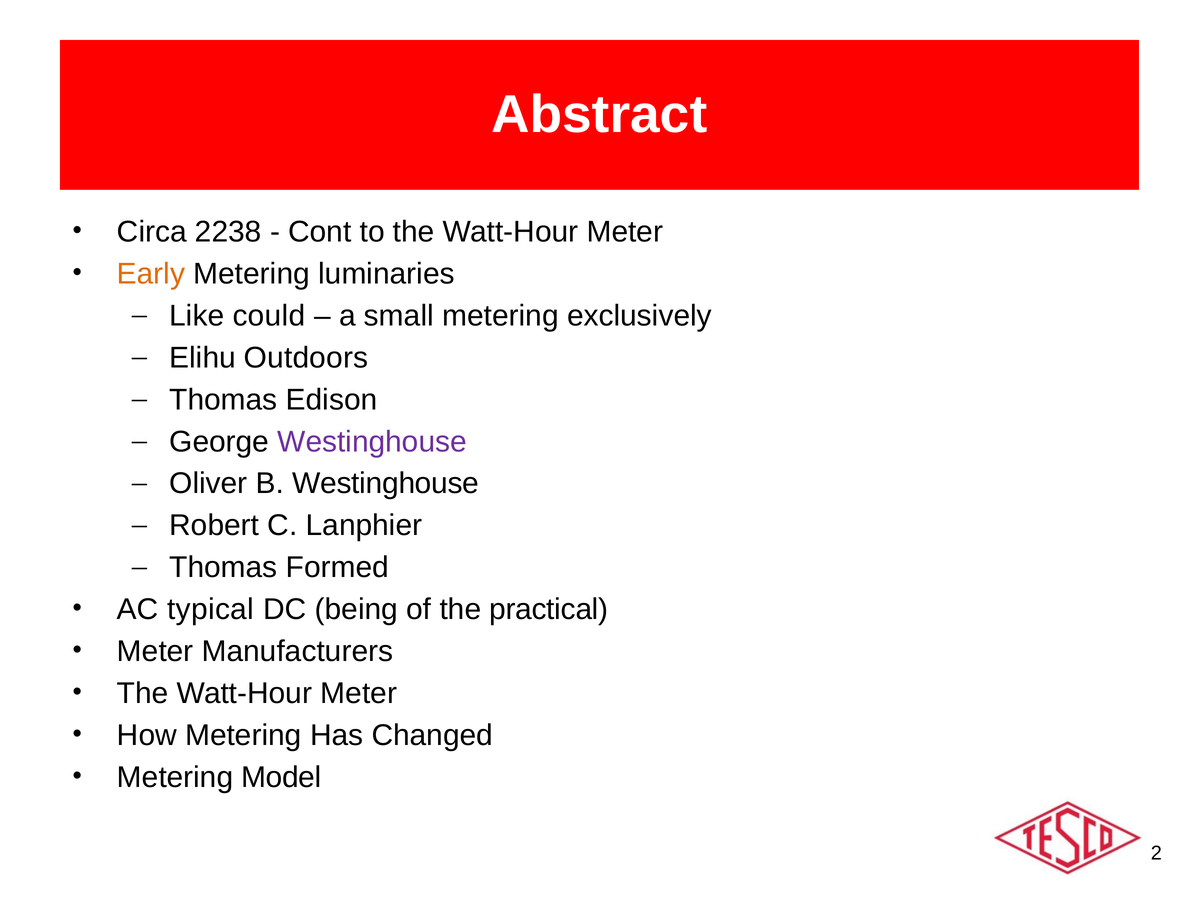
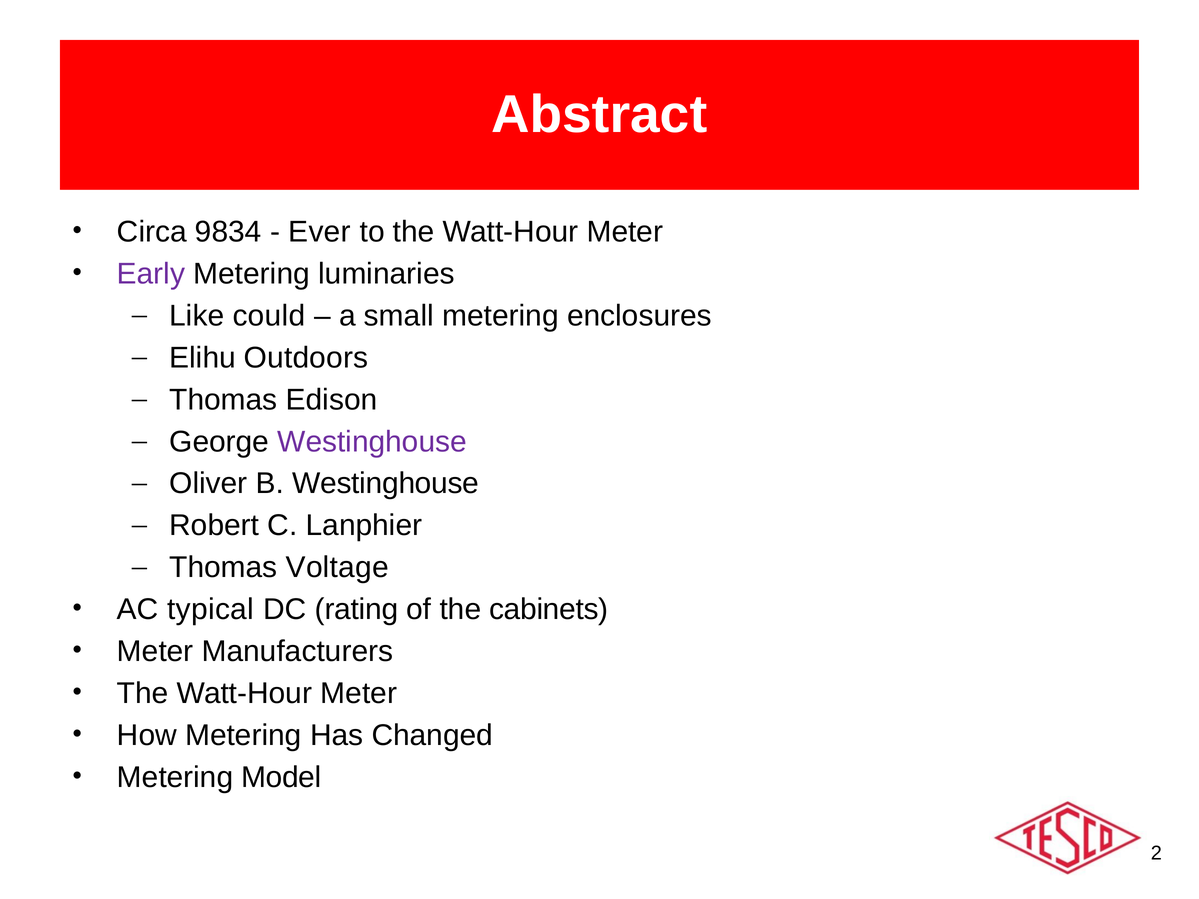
2238: 2238 -> 9834
Cont: Cont -> Ever
Early colour: orange -> purple
exclusively: exclusively -> enclosures
Formed: Formed -> Voltage
being: being -> rating
practical: practical -> cabinets
